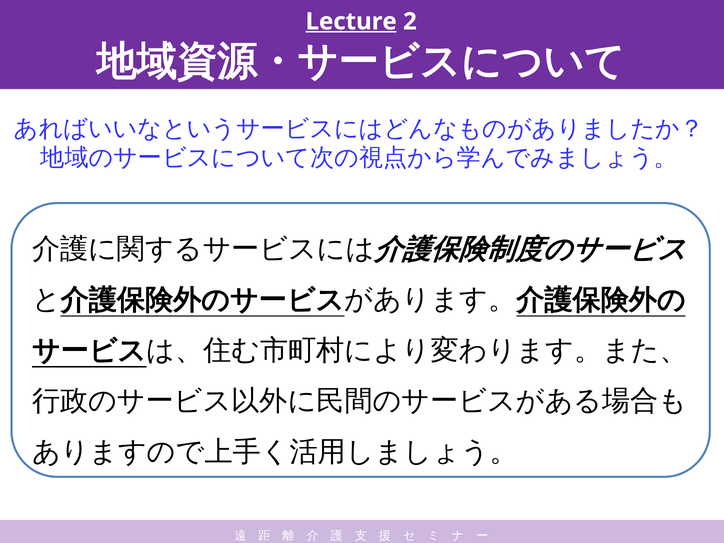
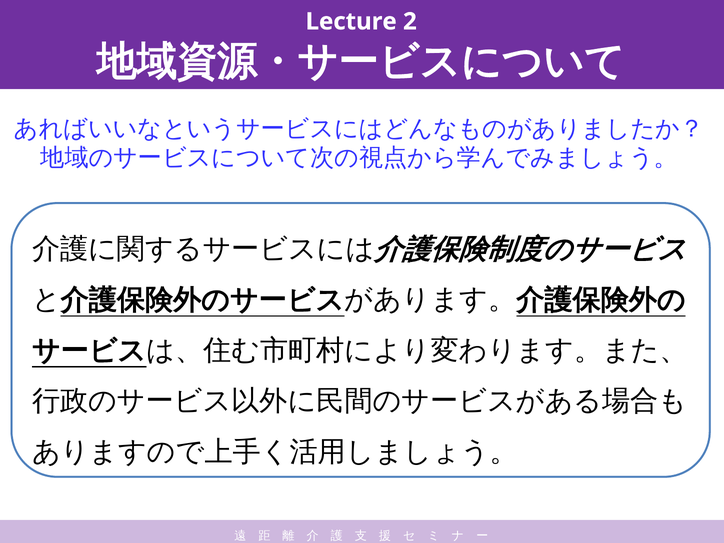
Lecture underline: present -> none
